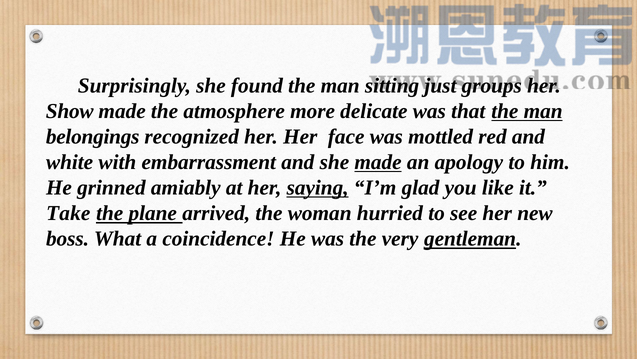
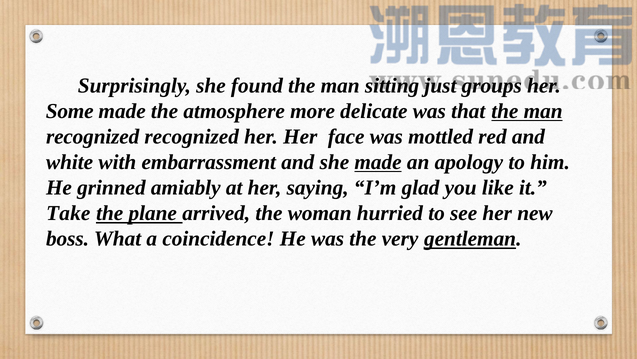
Show: Show -> Some
belongings at (93, 137): belongings -> recognized
saying underline: present -> none
